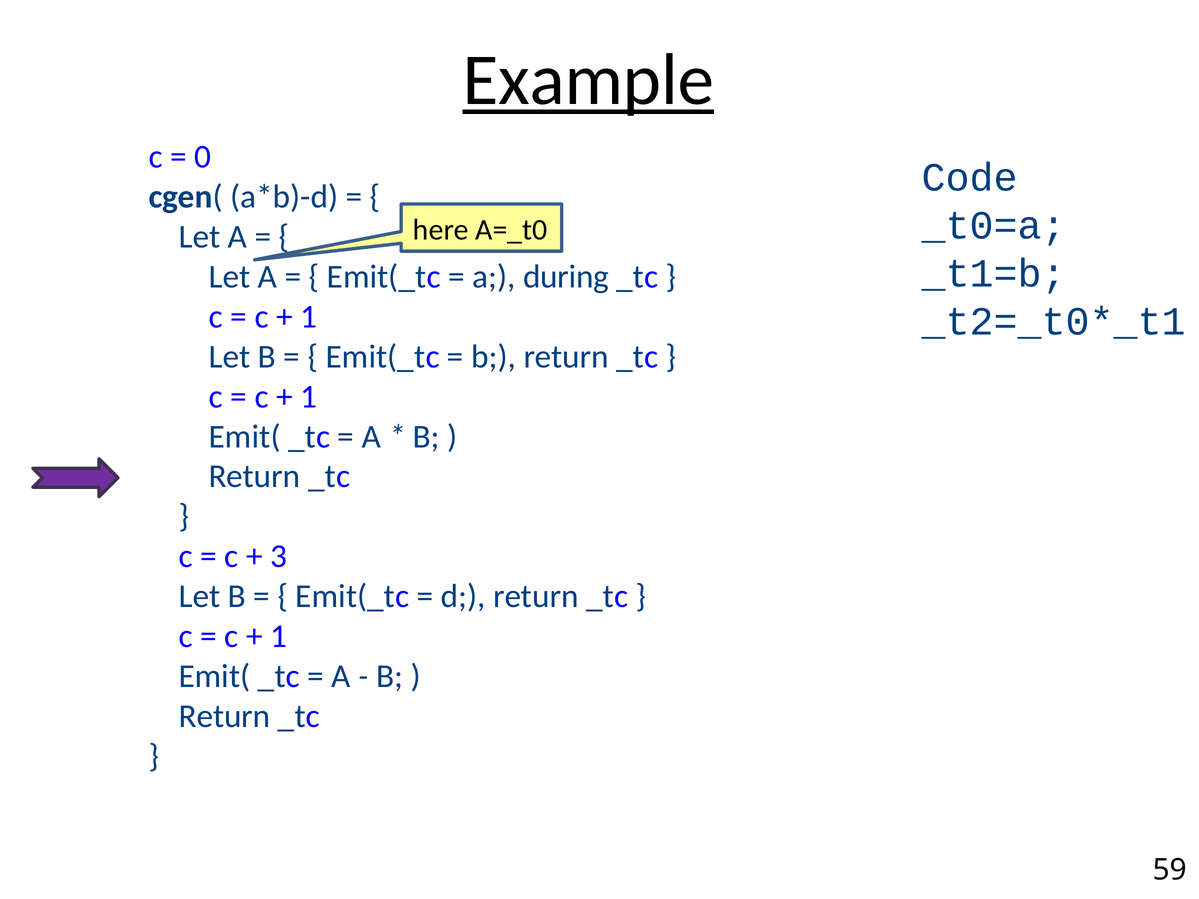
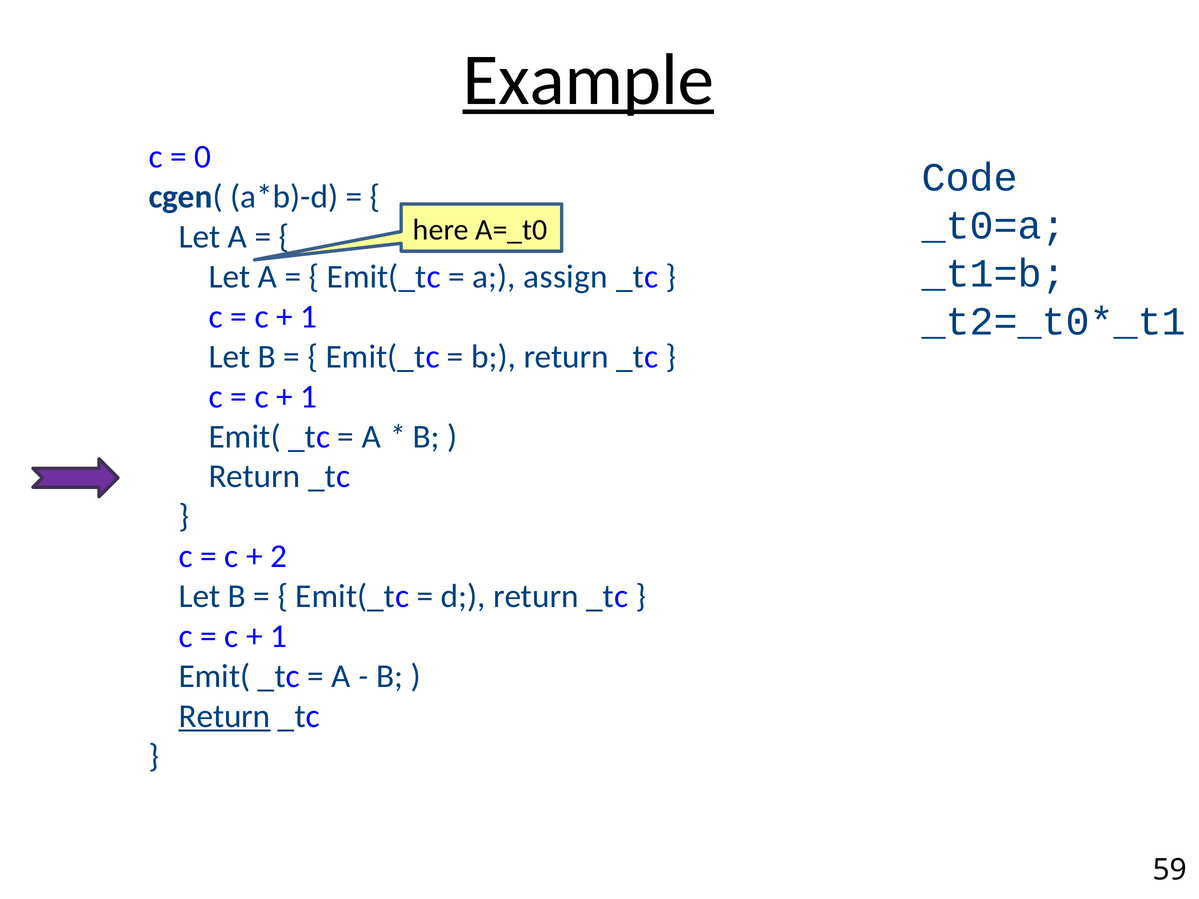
during: during -> assign
3: 3 -> 2
Return at (225, 717) underline: none -> present
